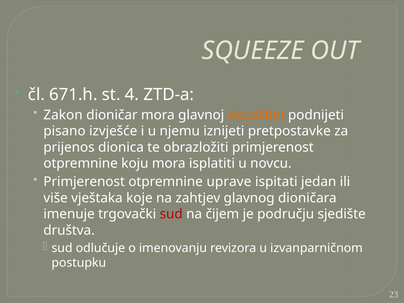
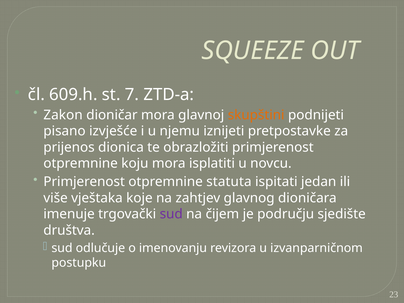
671.h: 671.h -> 609.h
4: 4 -> 7
uprave: uprave -> statuta
sud at (171, 214) colour: red -> purple
